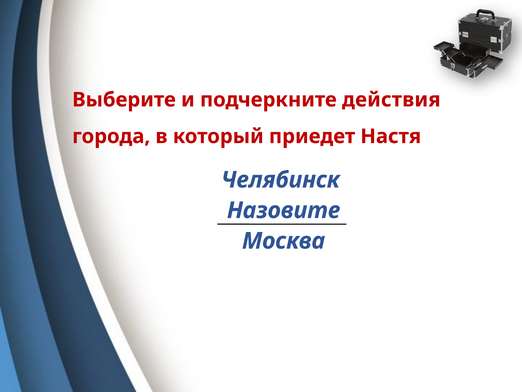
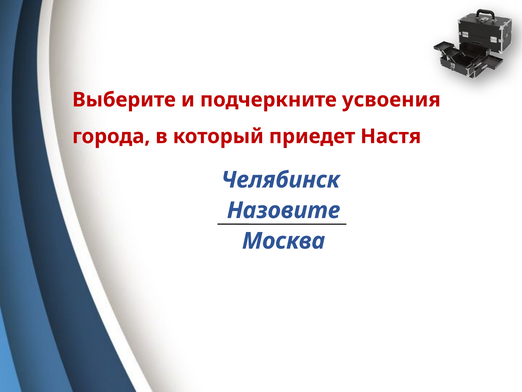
действия: действия -> усвоения
